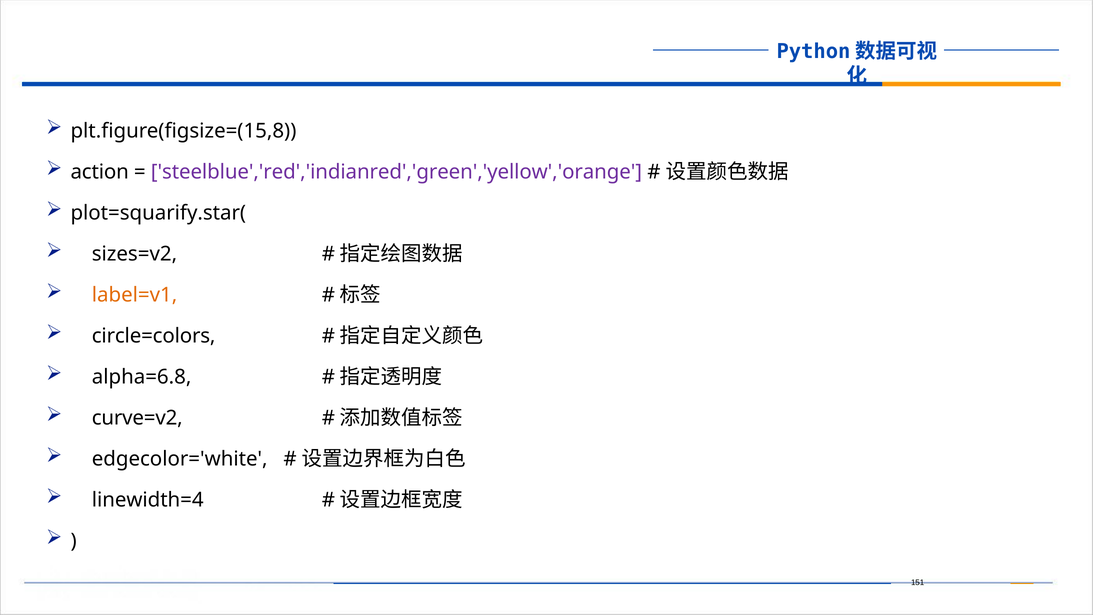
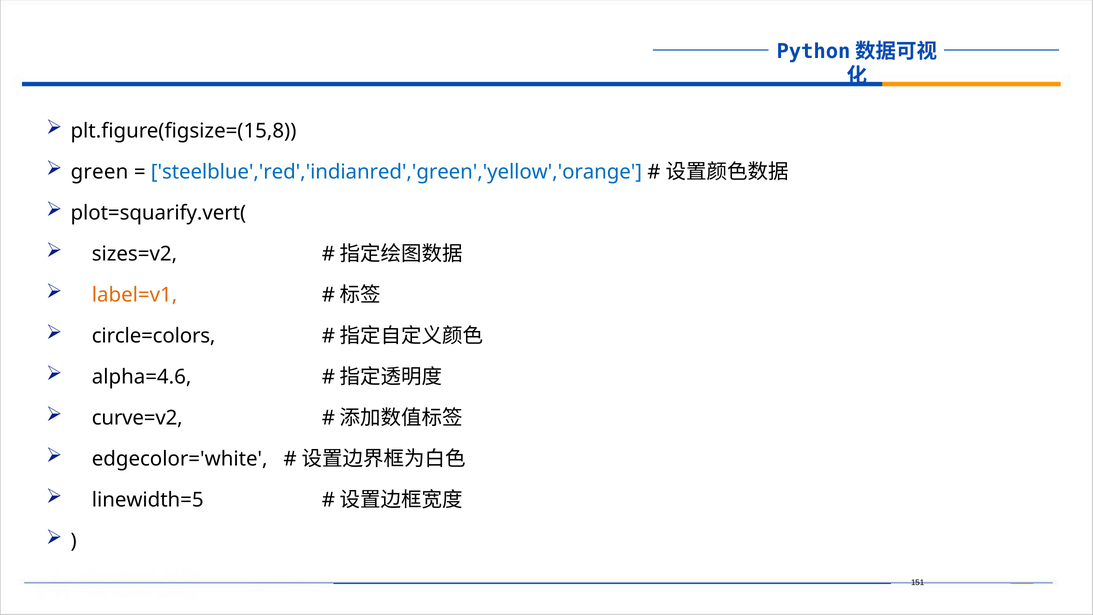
action: action -> green
steelblue','red','indianred','green','yellow','orange colour: purple -> blue
plot=squarify.star(: plot=squarify.star( -> plot=squarify.vert(
alpha=6.8: alpha=6.8 -> alpha=4.6
linewidth=4: linewidth=4 -> linewidth=5
